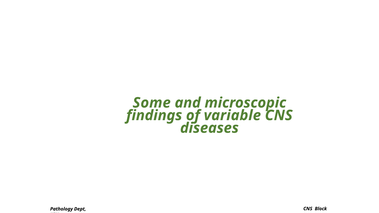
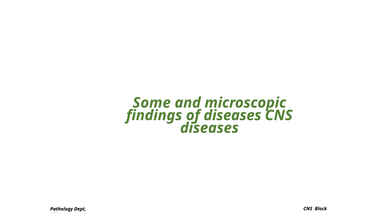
of variable: variable -> diseases
